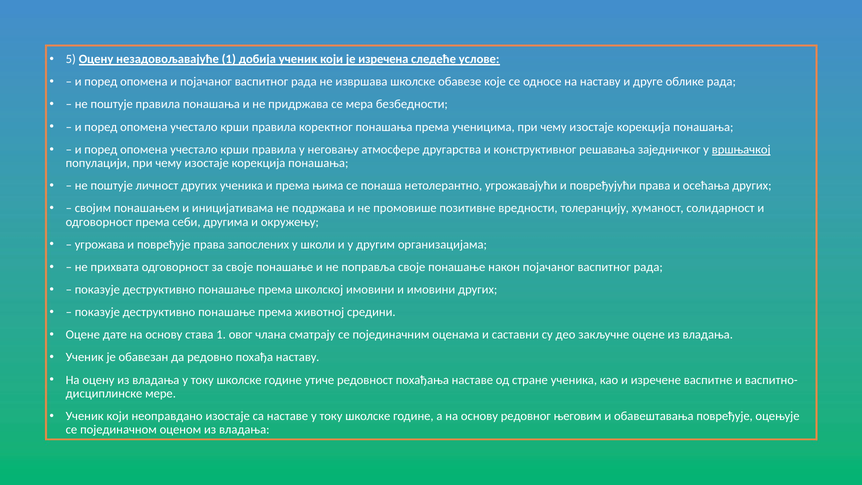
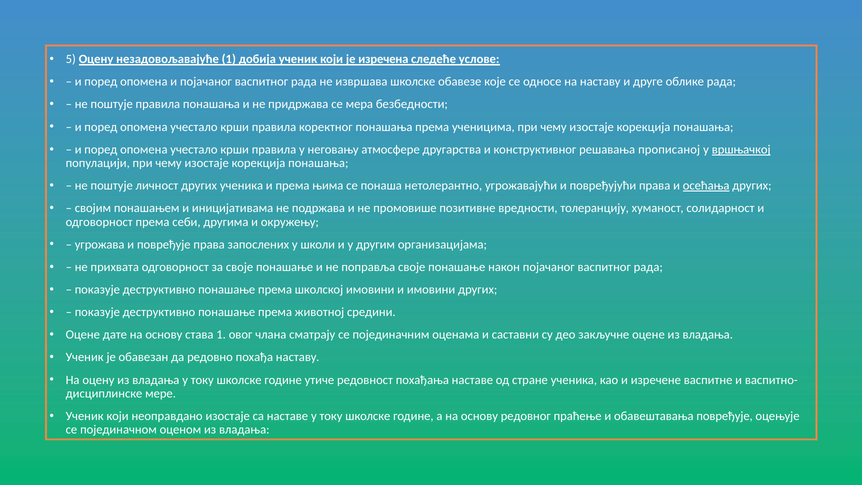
заједничког: заједничког -> прописаној
осећања underline: none -> present
његовим: његовим -> праћење
